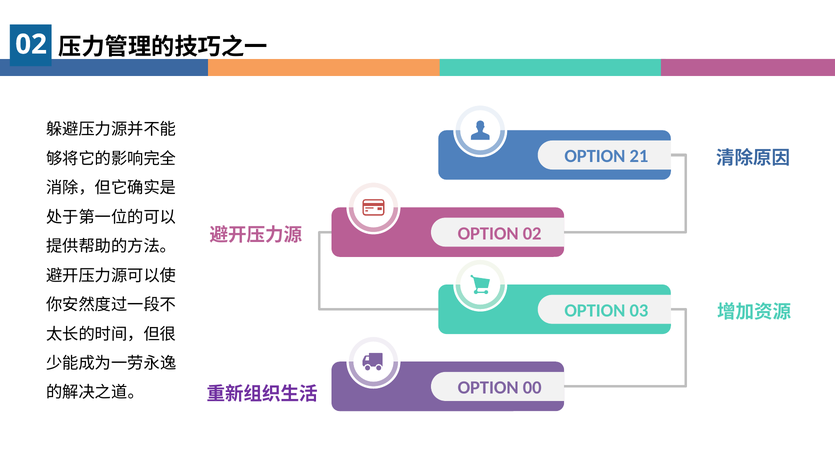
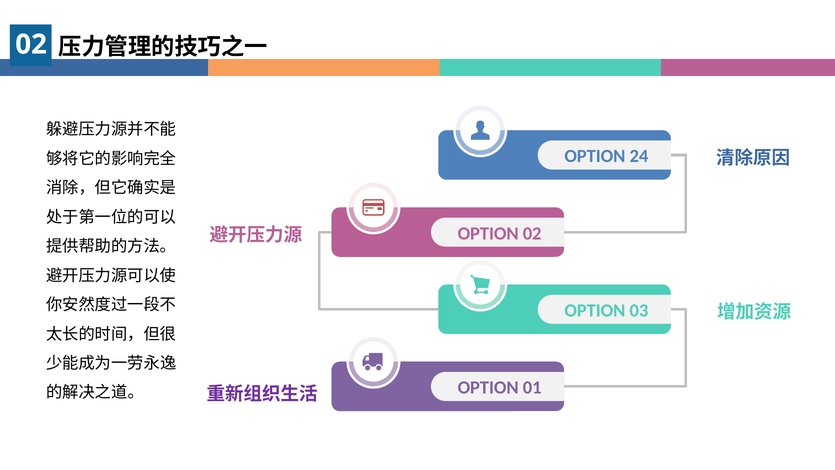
21: 21 -> 24
00: 00 -> 01
